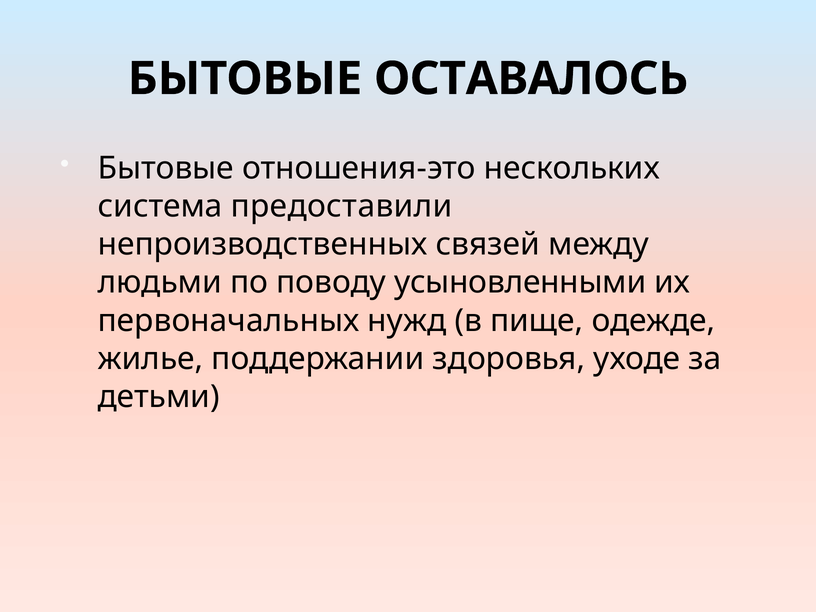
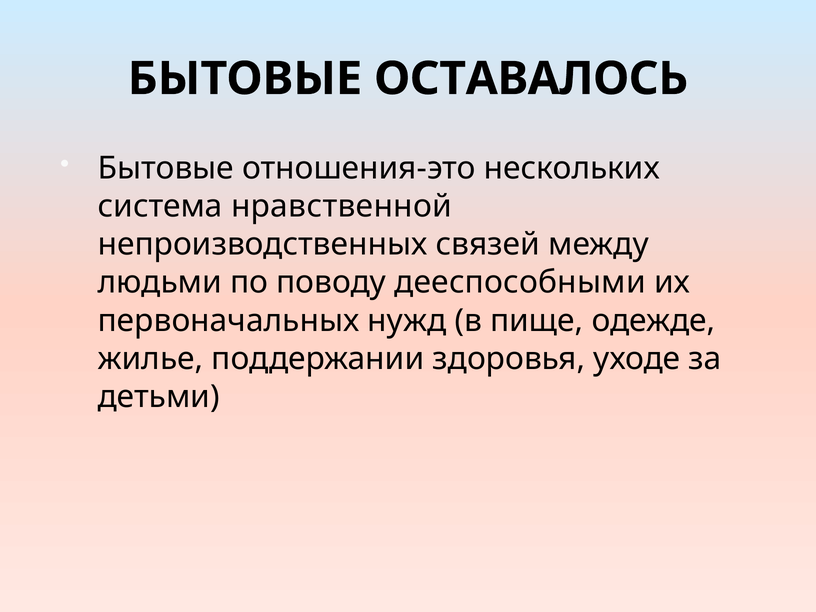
предоставили: предоставили -> нравственной
усыновленными: усыновленными -> дееспособными
